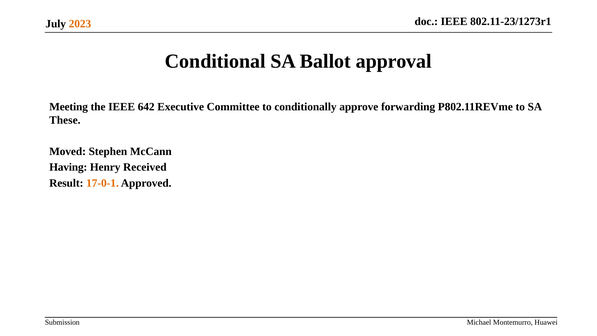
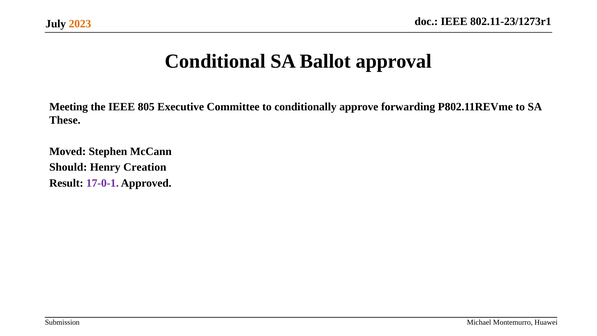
642: 642 -> 805
Having: Having -> Should
Received: Received -> Creation
17-0-1 colour: orange -> purple
